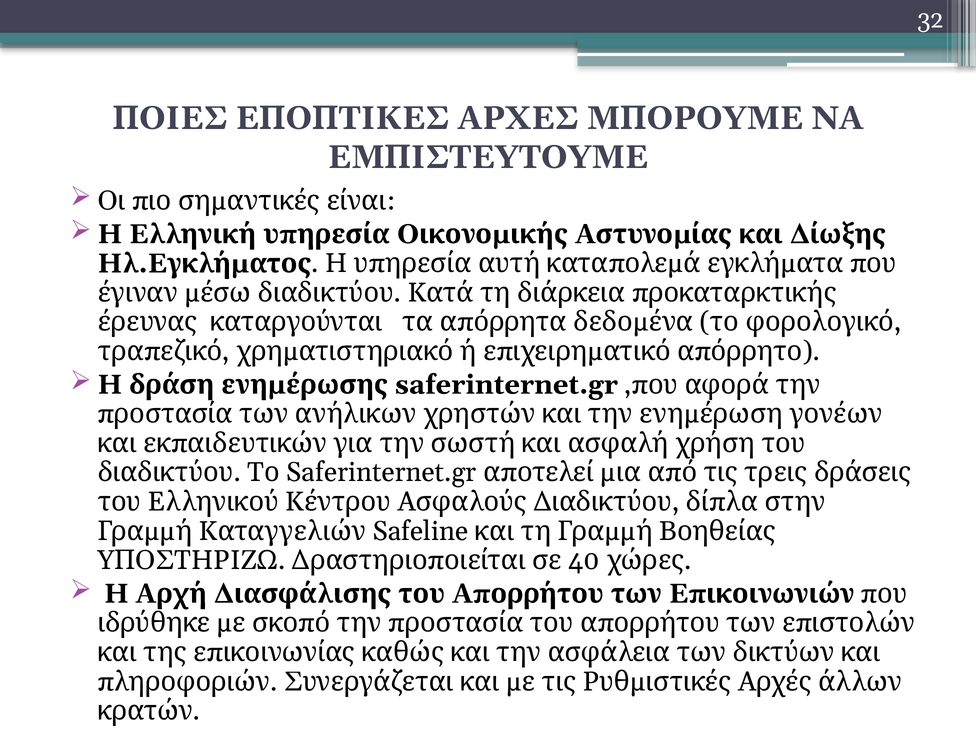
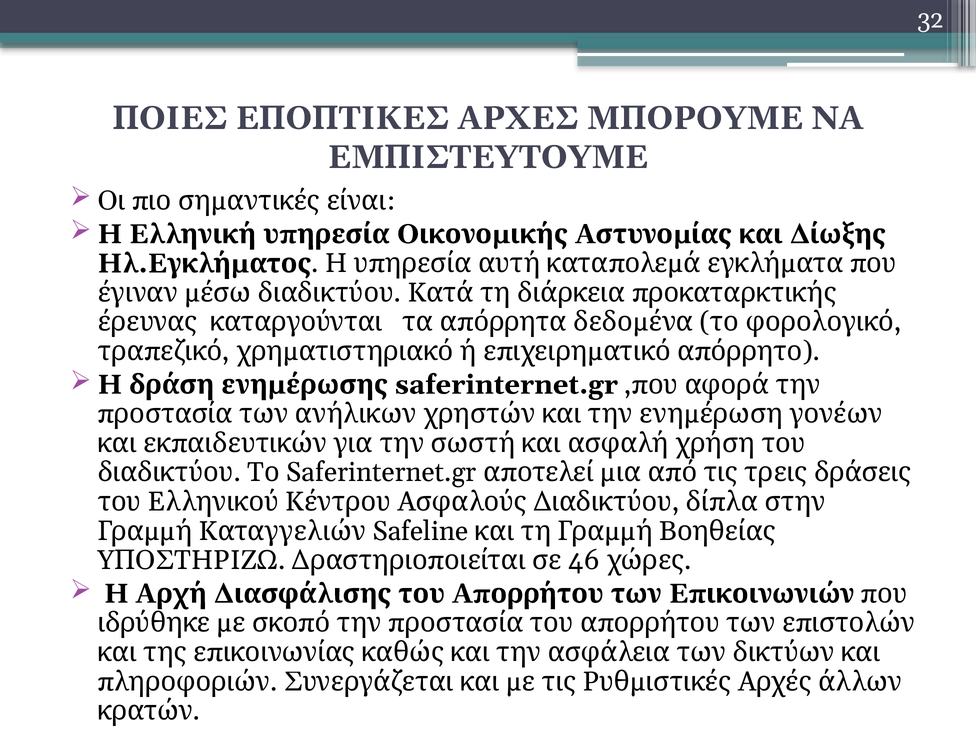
40: 40 -> 46
